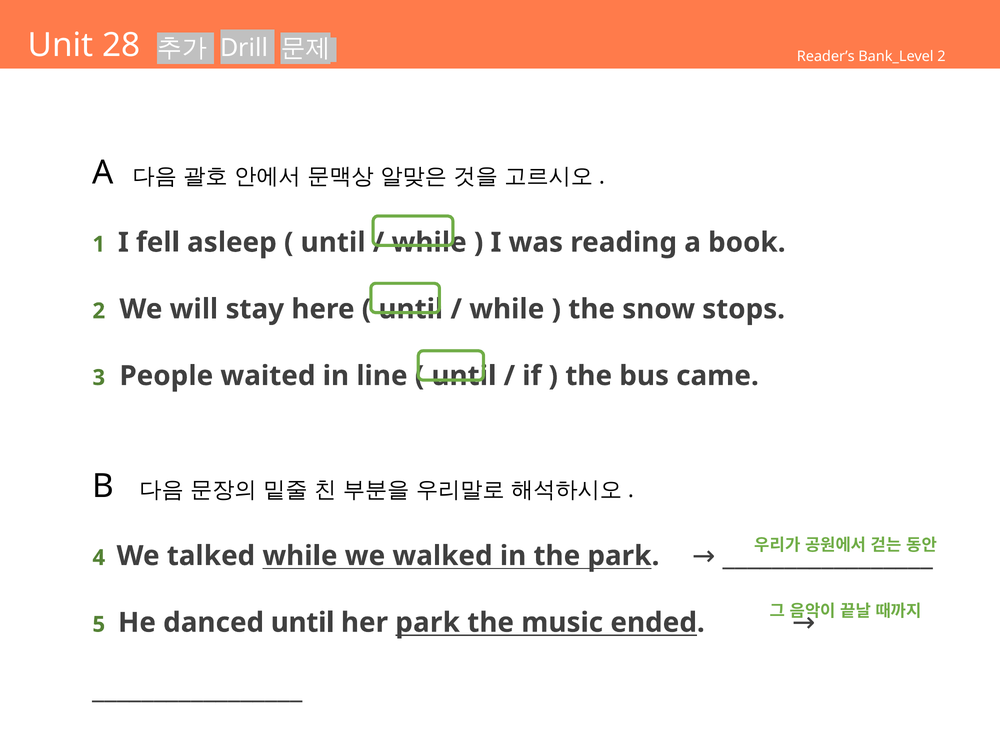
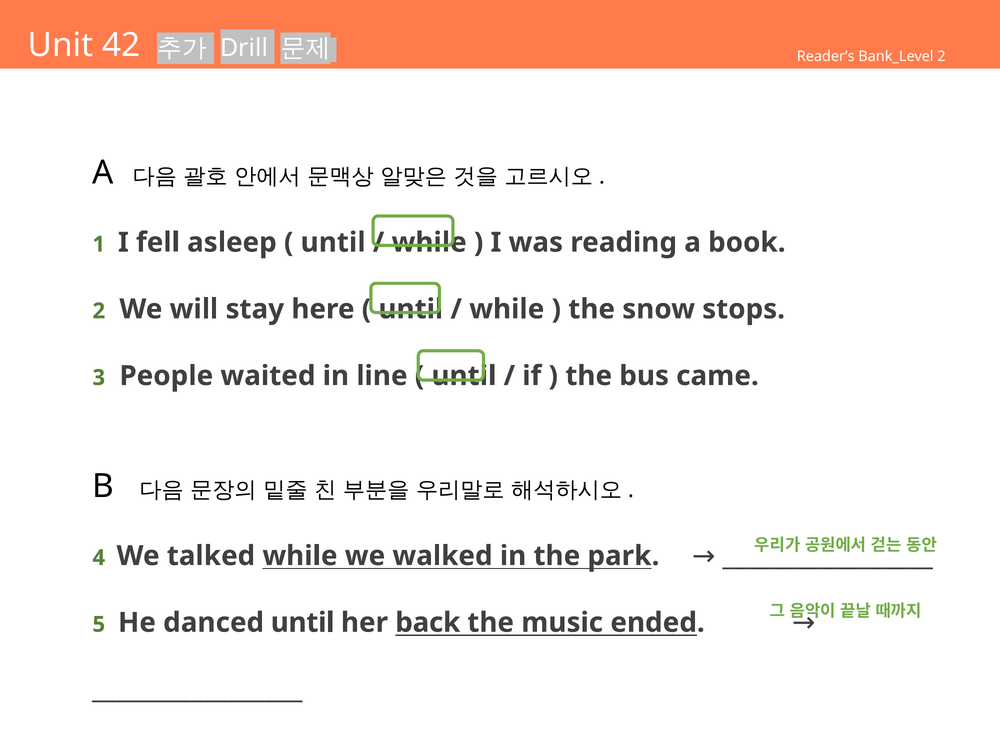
28: 28 -> 42
her park: park -> back
